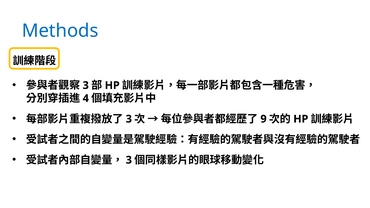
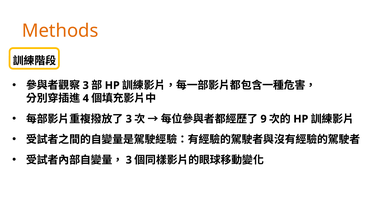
Methods colour: blue -> orange
